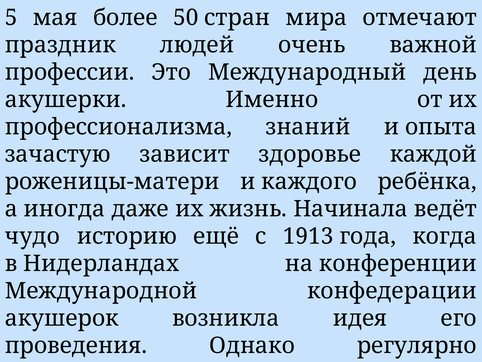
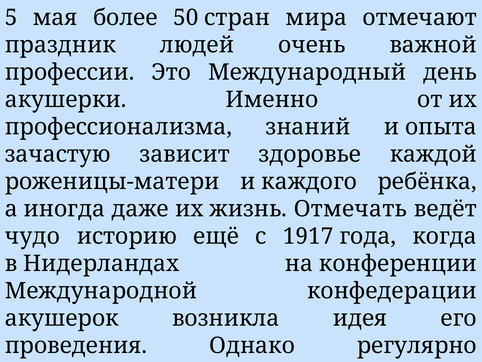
жизнь Начинала: Начинала -> Отмечать
1913: 1913 -> 1917
